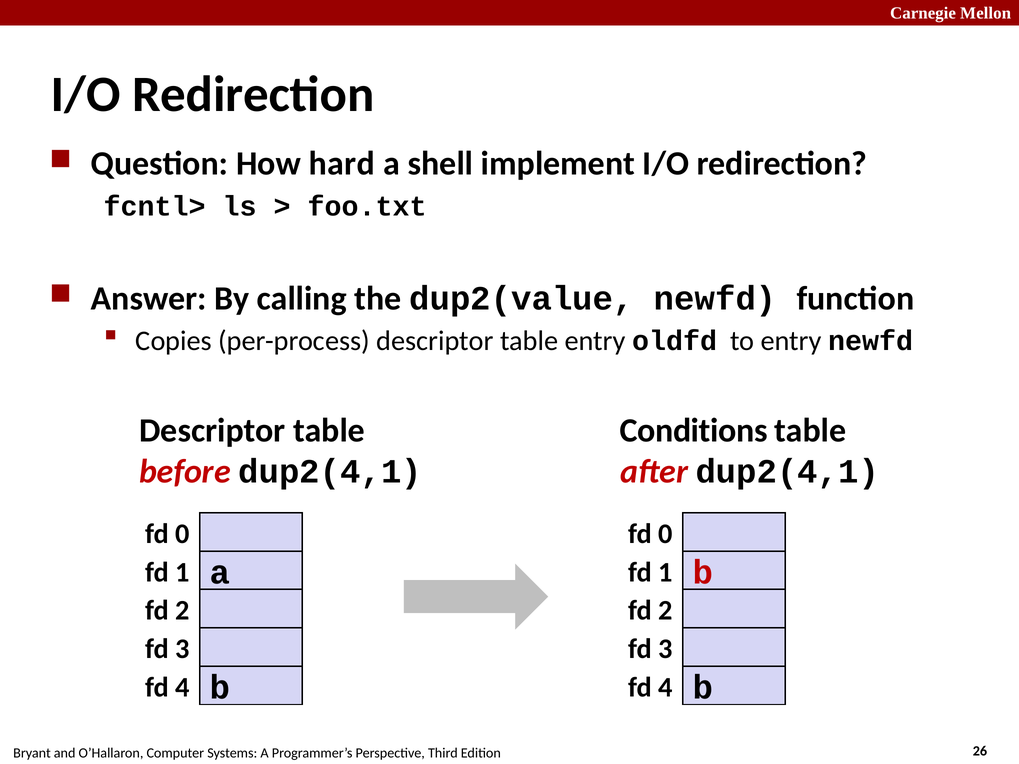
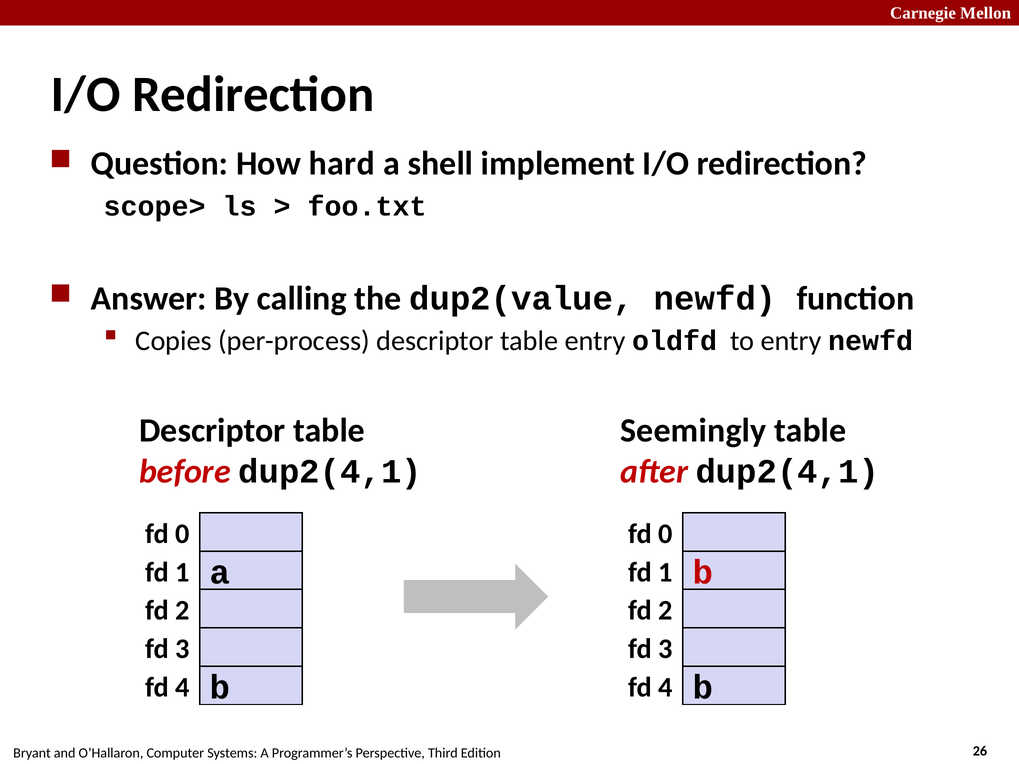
fcntl>: fcntl> -> scope>
Conditions: Conditions -> Seemingly
